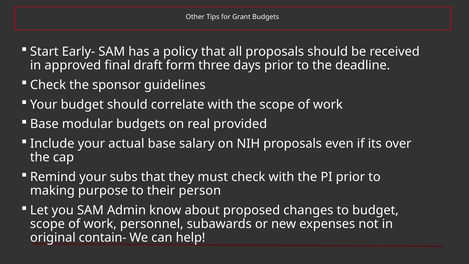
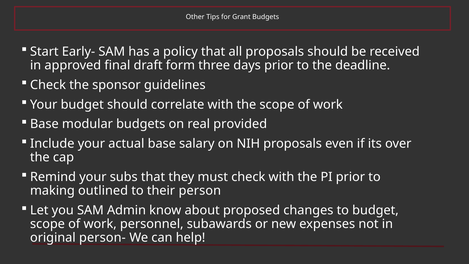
purpose: purpose -> outlined
contain-: contain- -> person-
